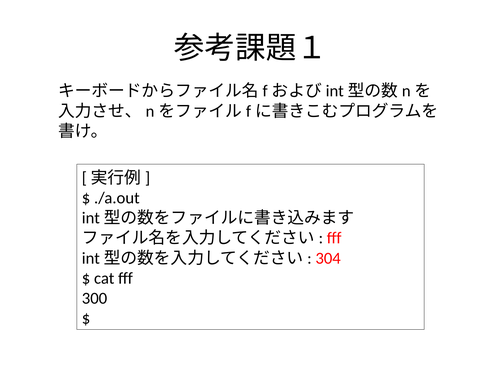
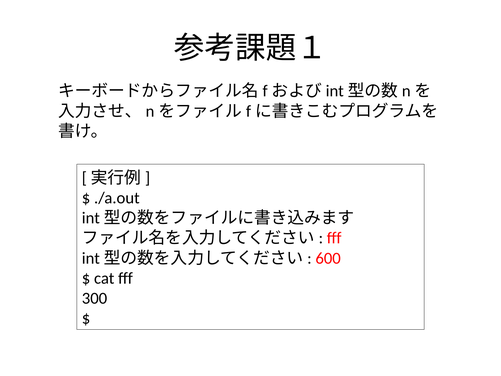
304: 304 -> 600
